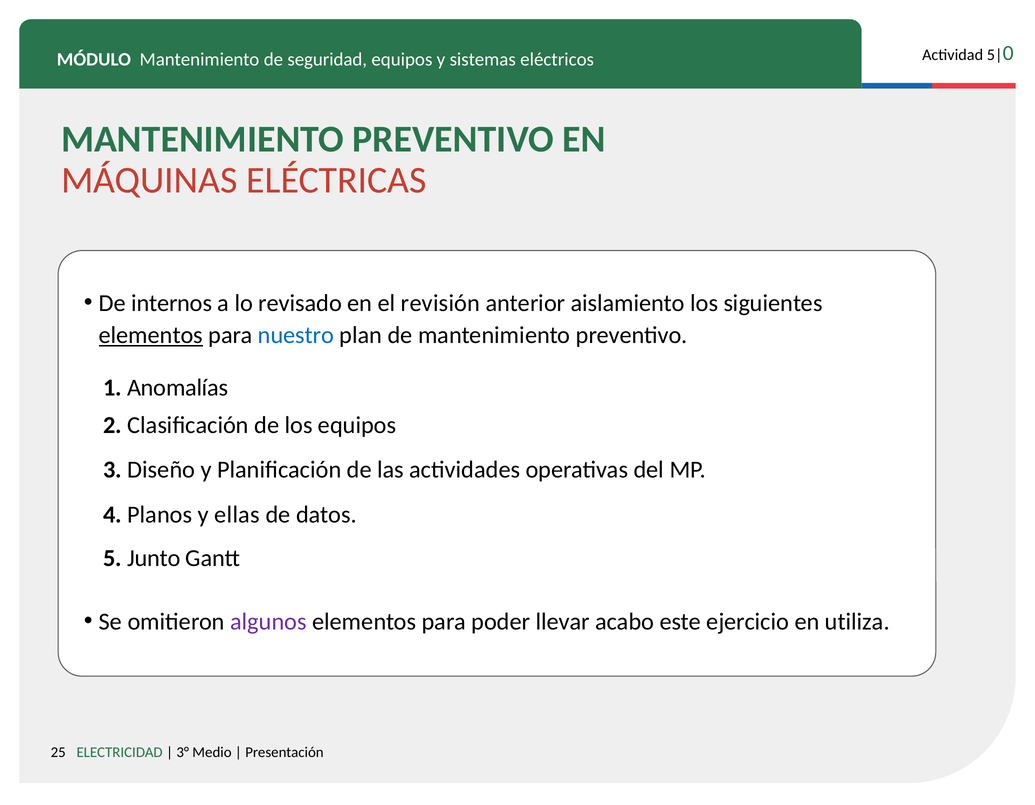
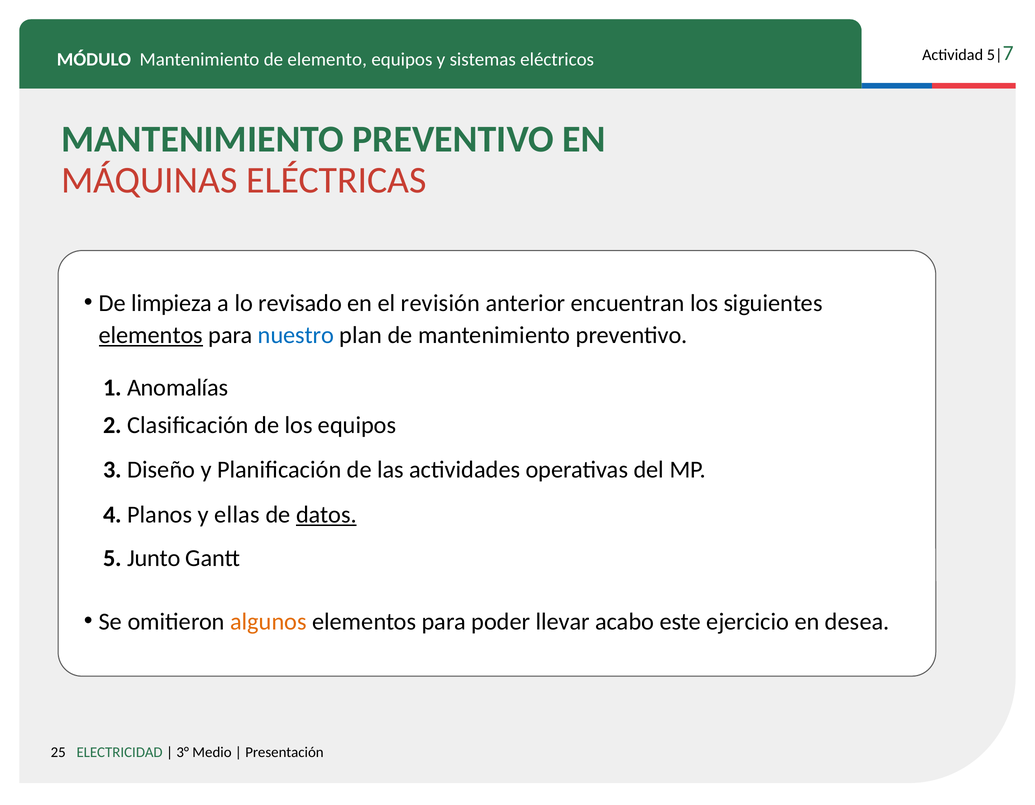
0: 0 -> 7
seguridad: seguridad -> elemento
internos: internos -> limpieza
aislamiento: aislamiento -> encuentran
datos underline: none -> present
algunos colour: purple -> orange
utiliza: utiliza -> desea
